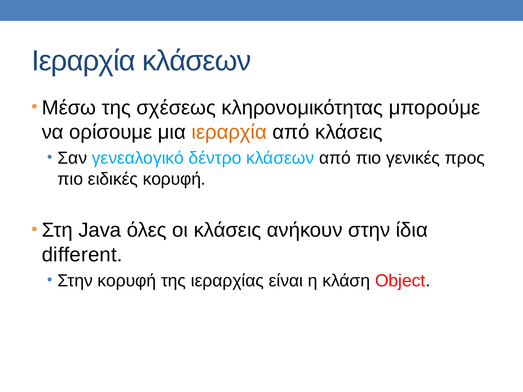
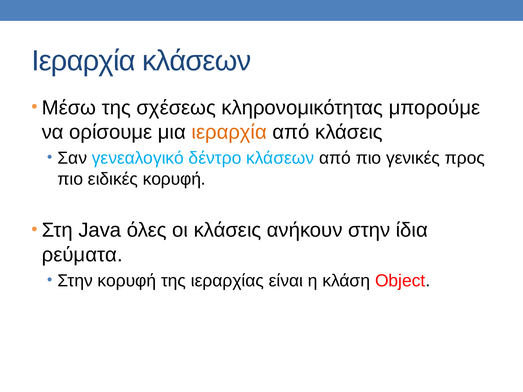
different: different -> ρεύματα
